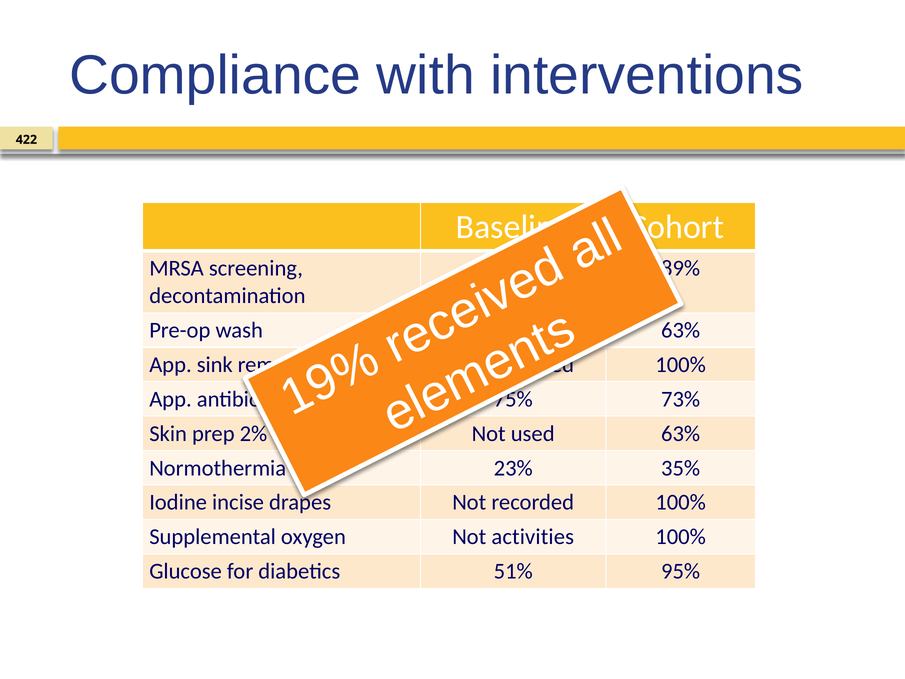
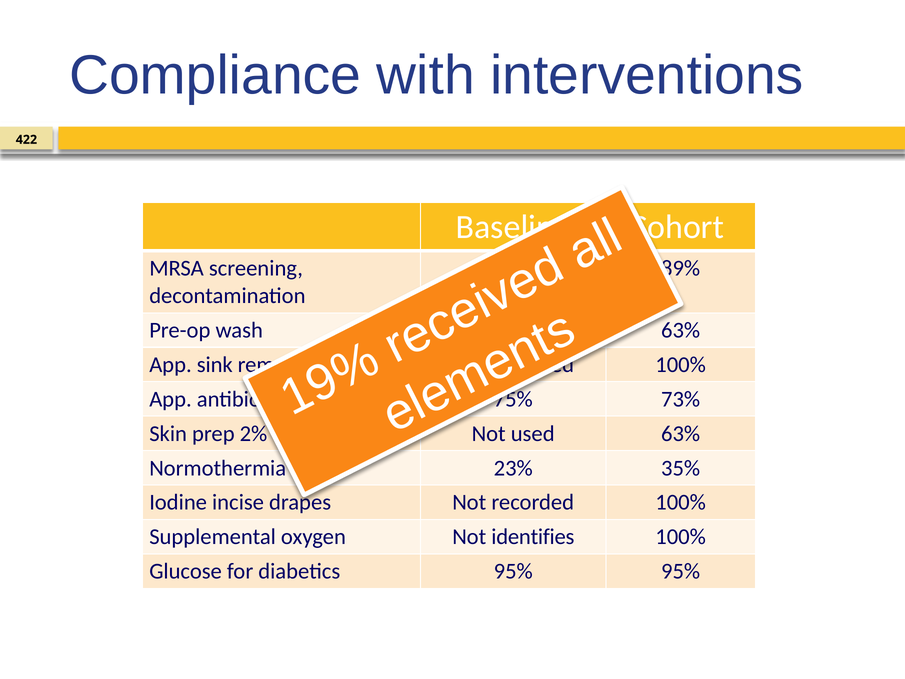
activities: activities -> identifies
diabetics 51%: 51% -> 95%
